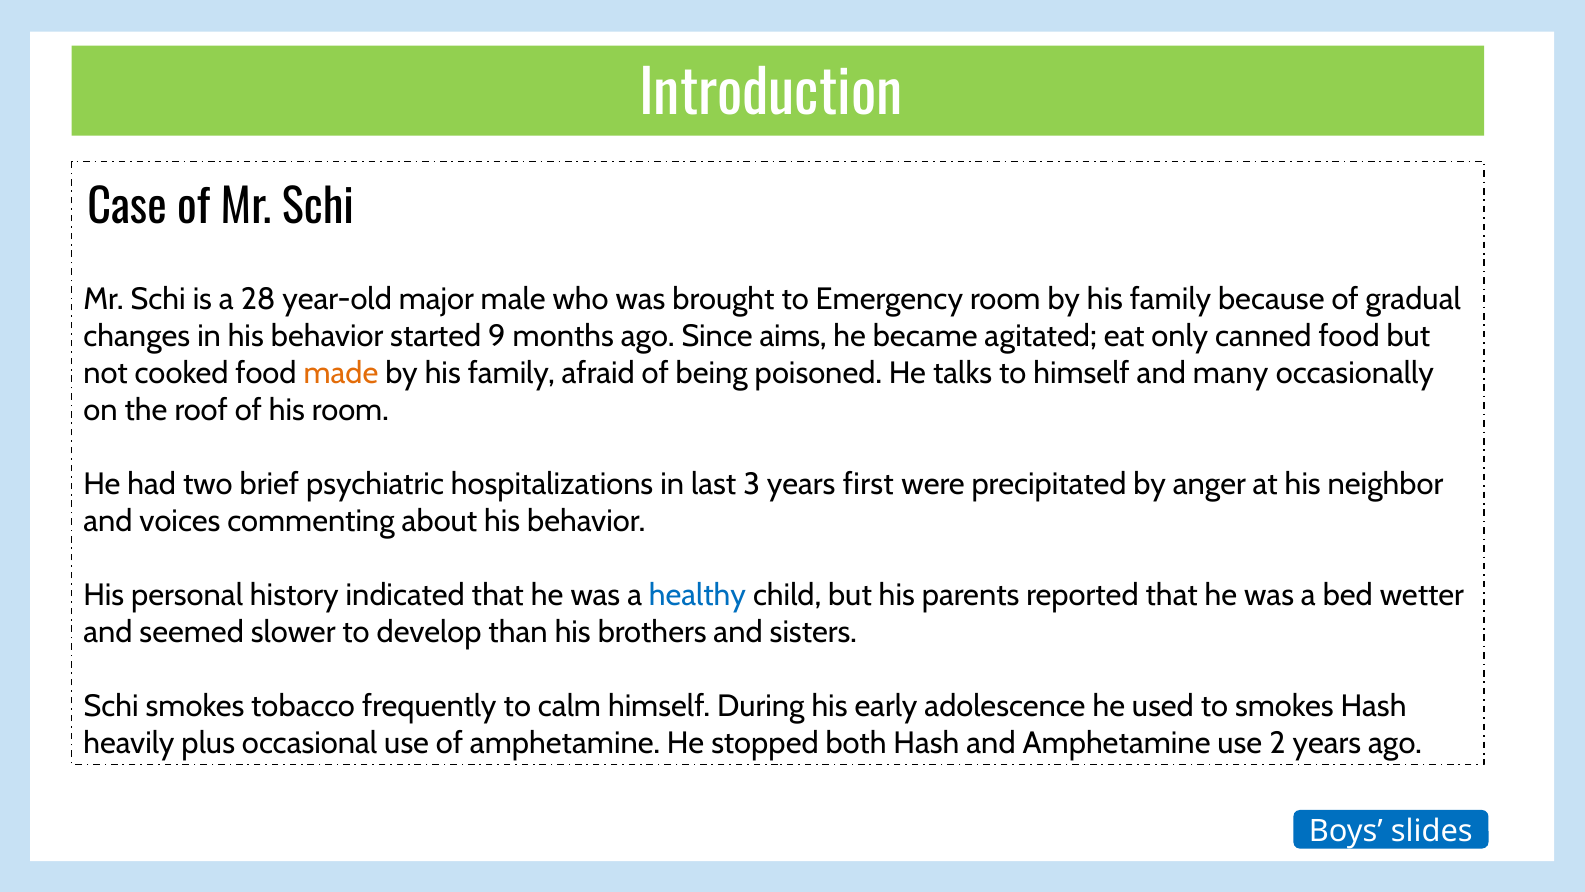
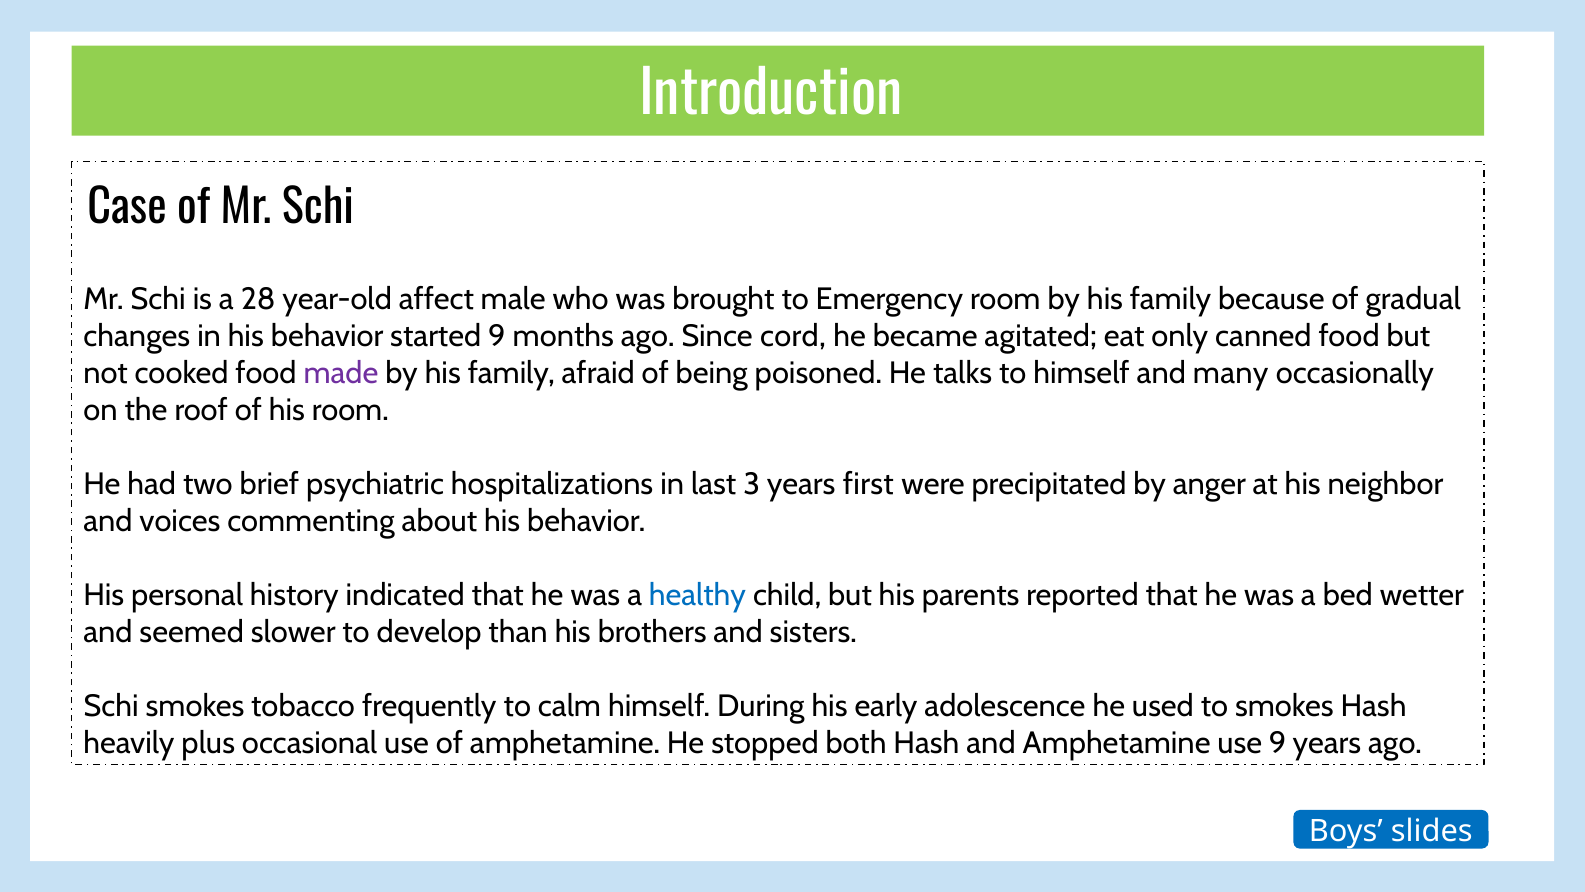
major: major -> affect
aims: aims -> cord
made colour: orange -> purple
use 2: 2 -> 9
